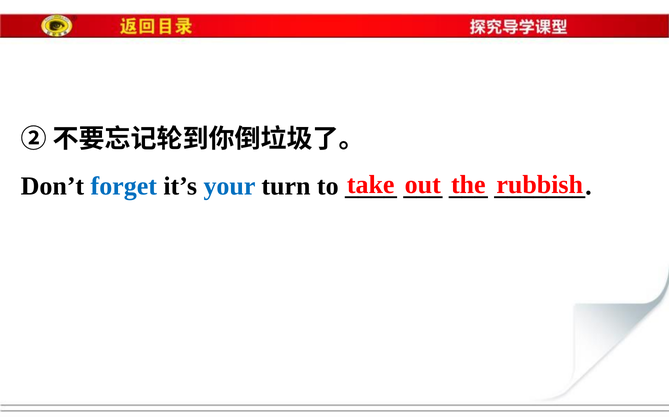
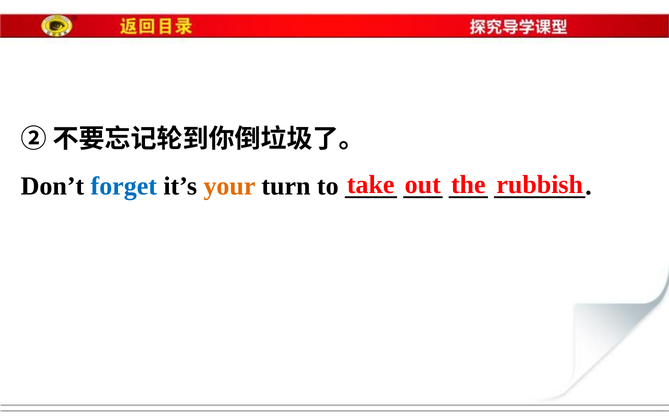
your colour: blue -> orange
